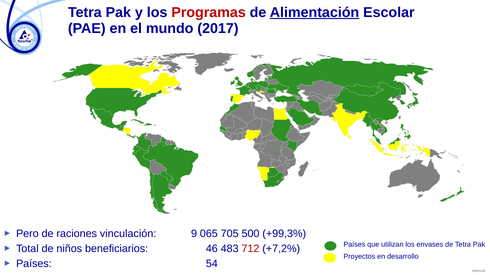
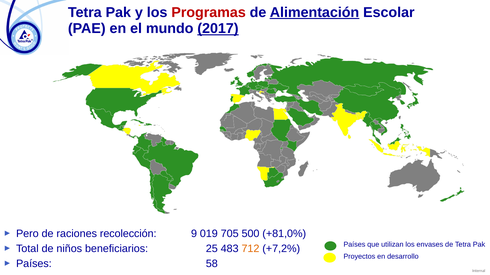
2017 underline: none -> present
vinculación: vinculación -> recolección
065: 065 -> 019
+99,3%: +99,3% -> +81,0%
46: 46 -> 25
712 colour: red -> orange
54: 54 -> 58
